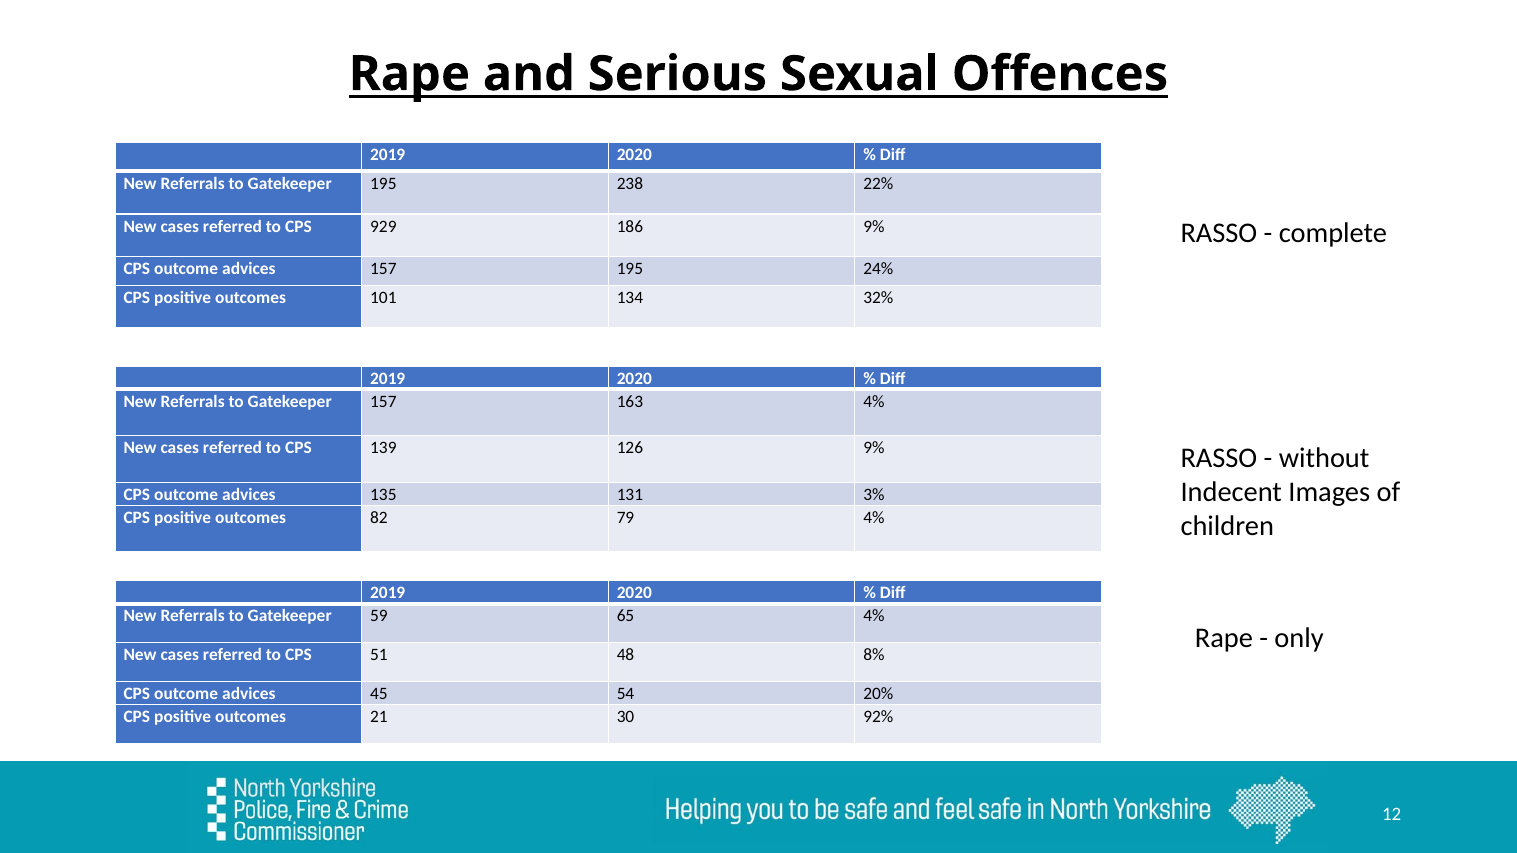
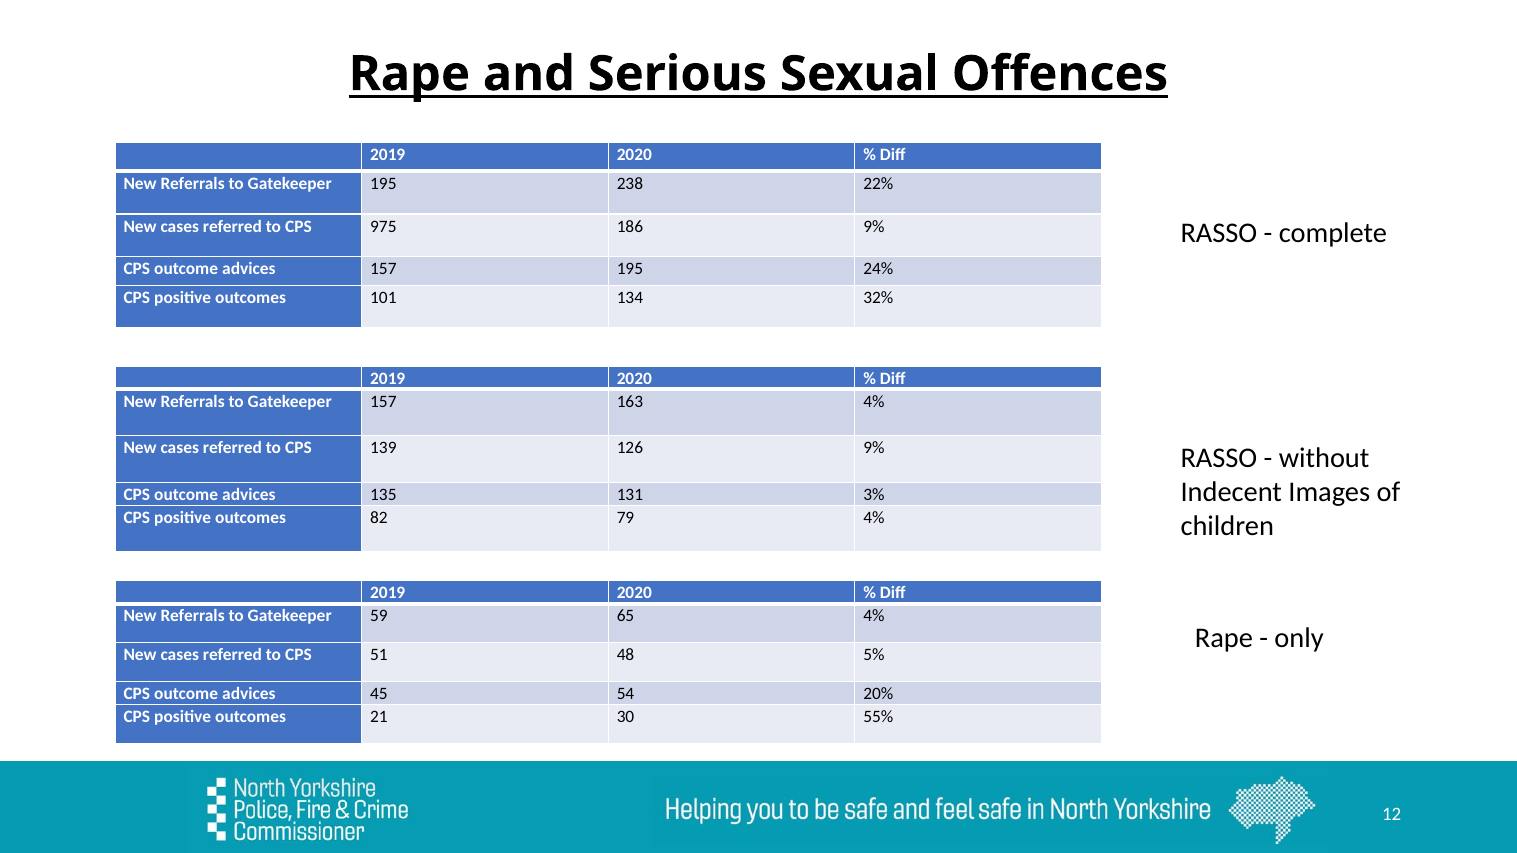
929: 929 -> 975
8%: 8% -> 5%
92%: 92% -> 55%
